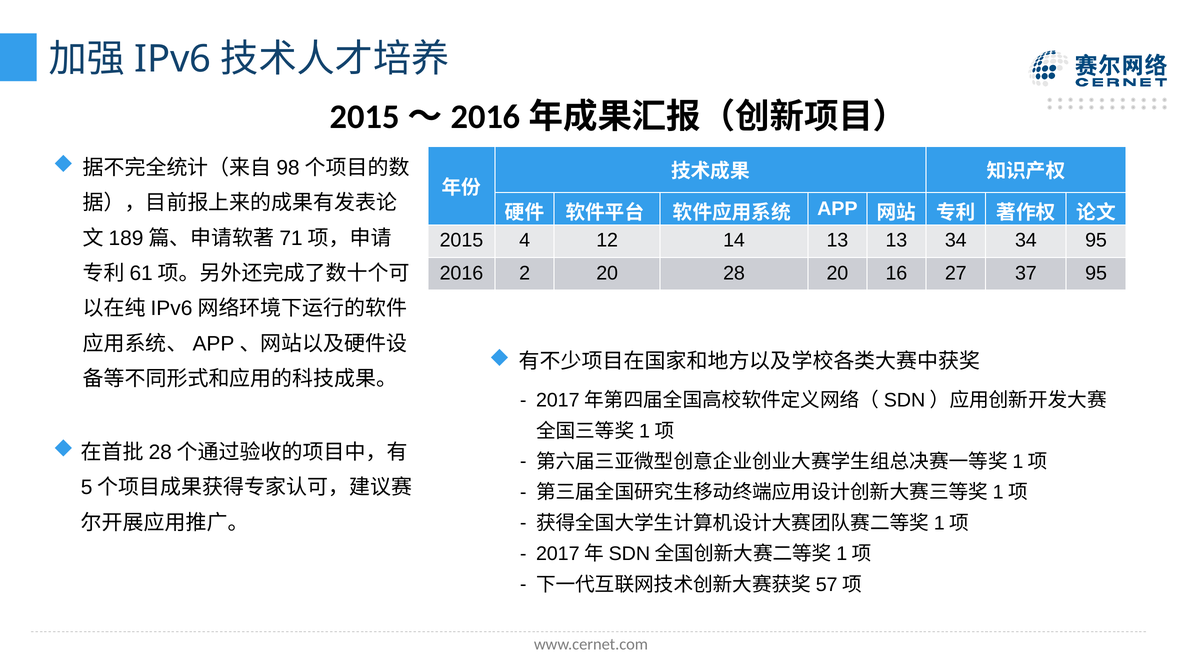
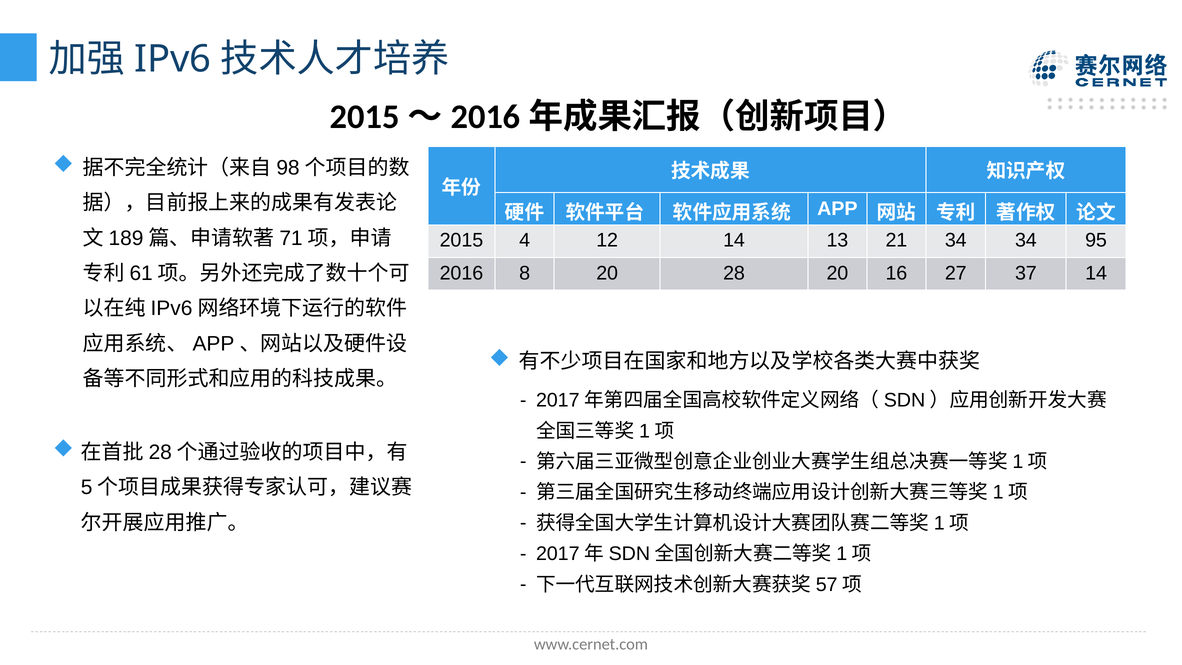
13 13: 13 -> 21
2: 2 -> 8
37 95: 95 -> 14
